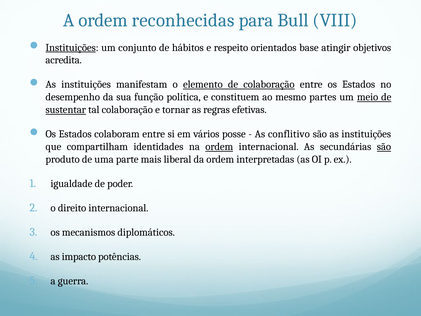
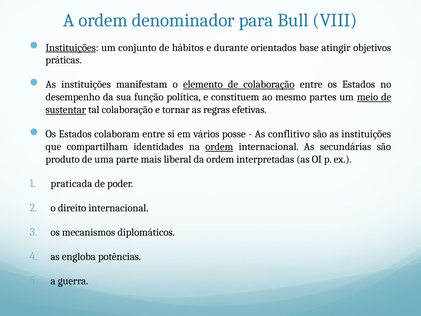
reconhecidas: reconhecidas -> denominador
respeito: respeito -> durante
acredita: acredita -> práticas
são at (384, 147) underline: present -> none
igualdade: igualdade -> praticada
impacto: impacto -> engloba
